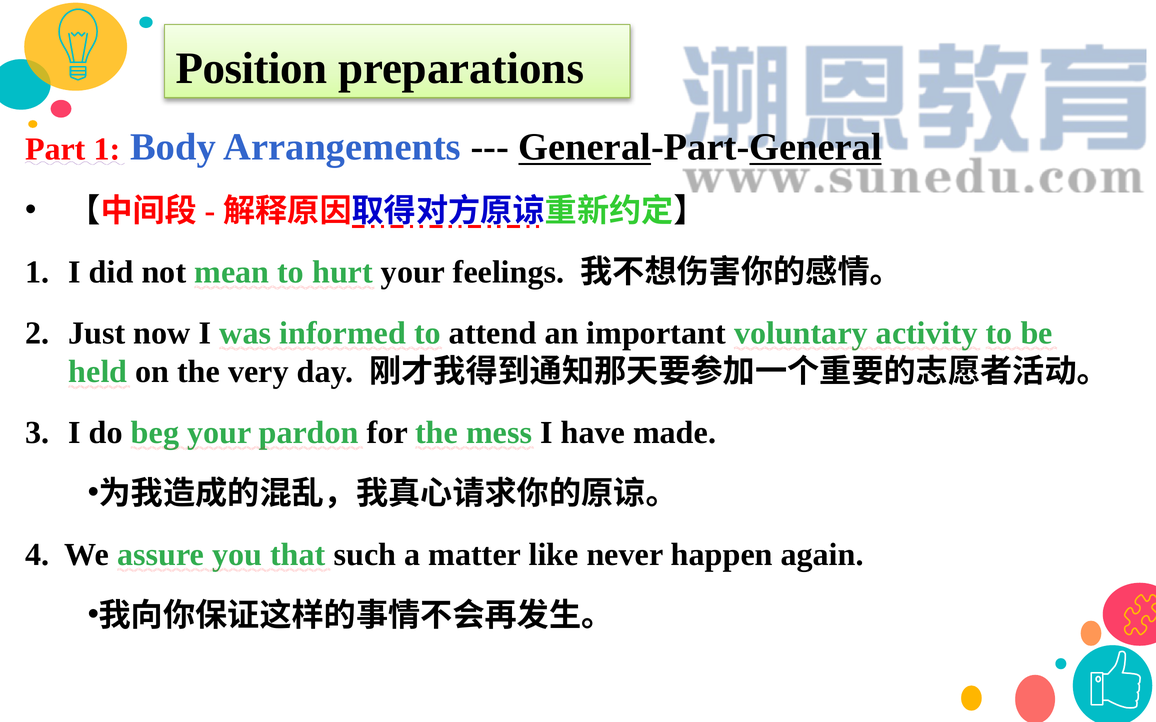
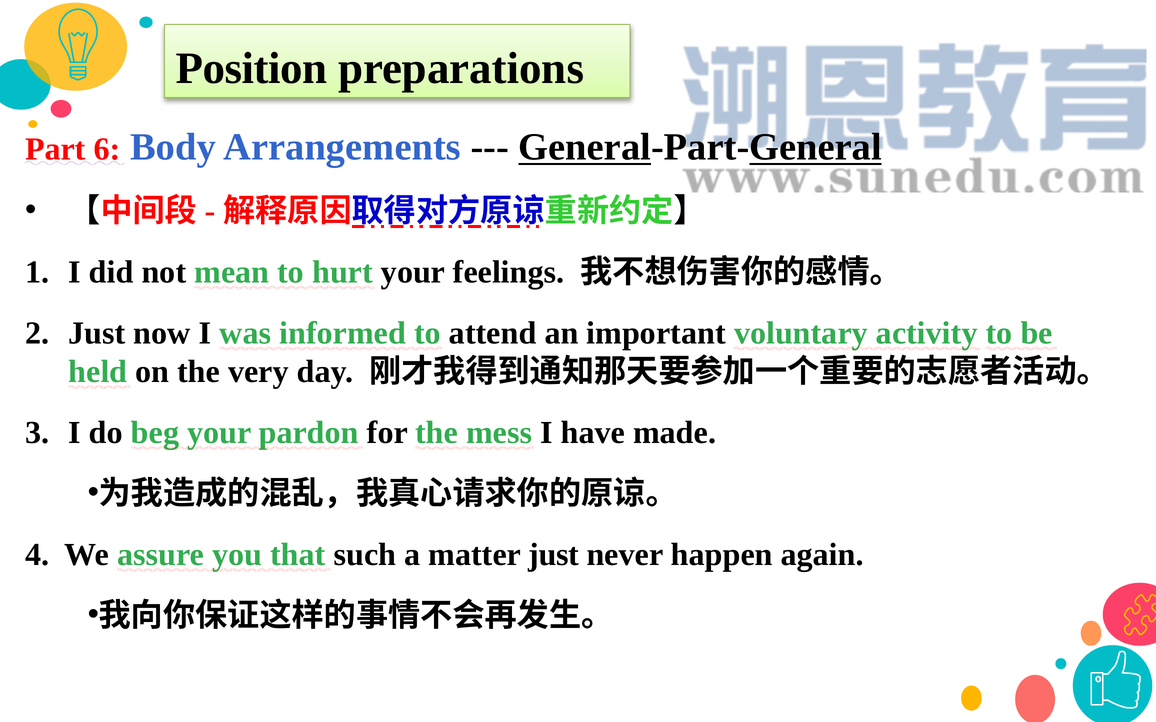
Part 1: 1 -> 6
matter like: like -> just
